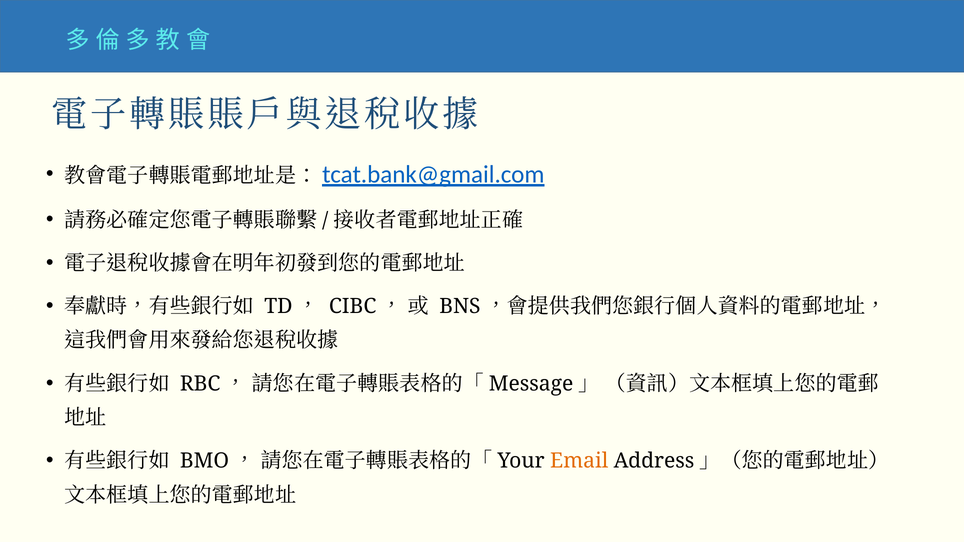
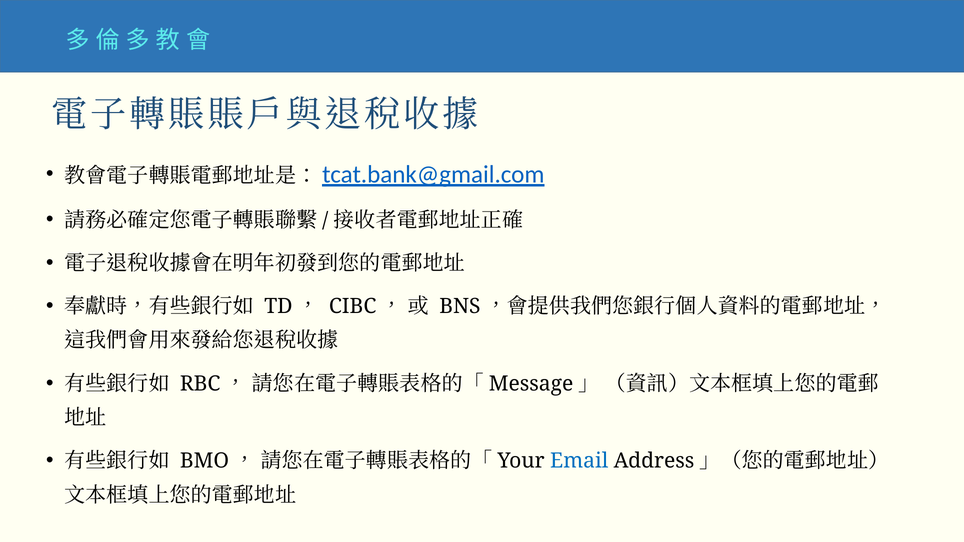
Email colour: orange -> blue
